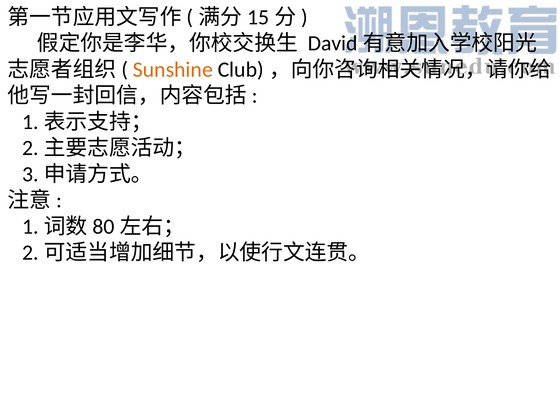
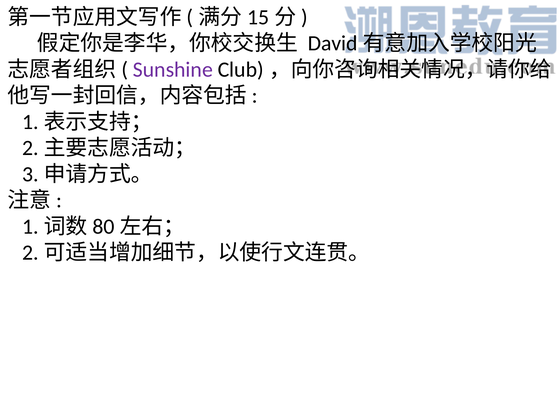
Sunshine colour: orange -> purple
